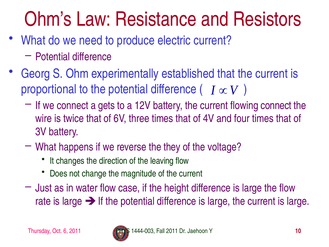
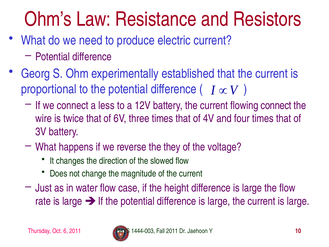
gets: gets -> less
leaving: leaving -> slowed
